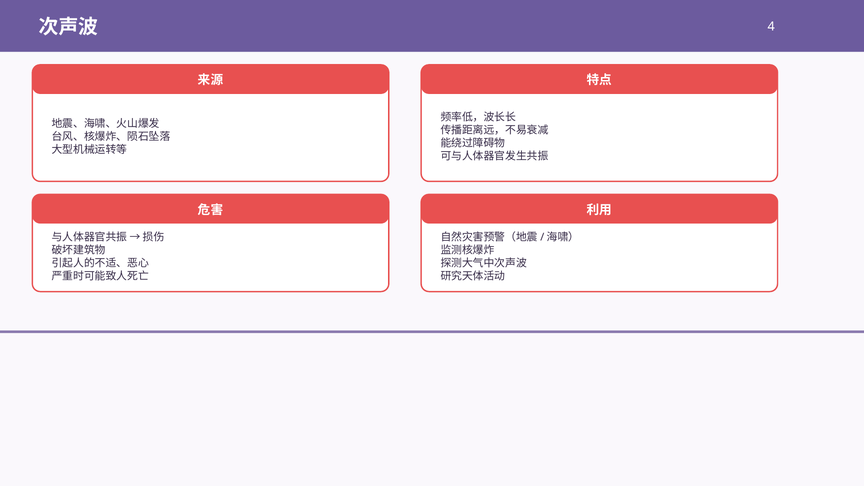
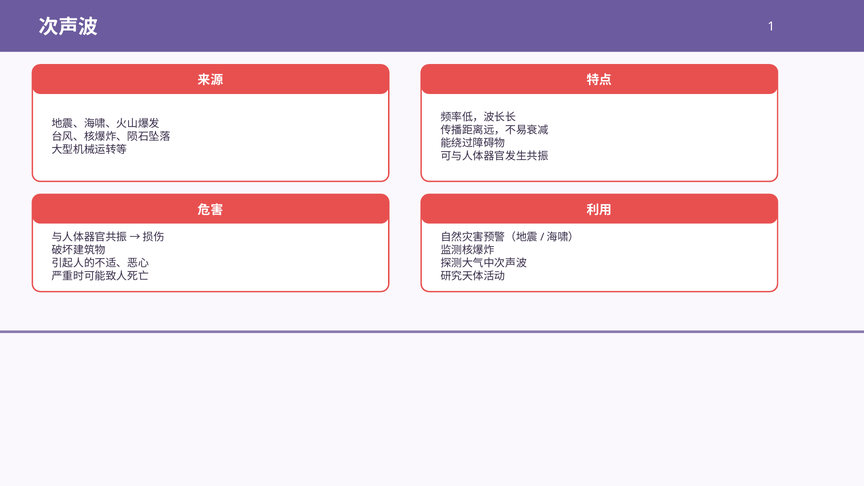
4: 4 -> 1
